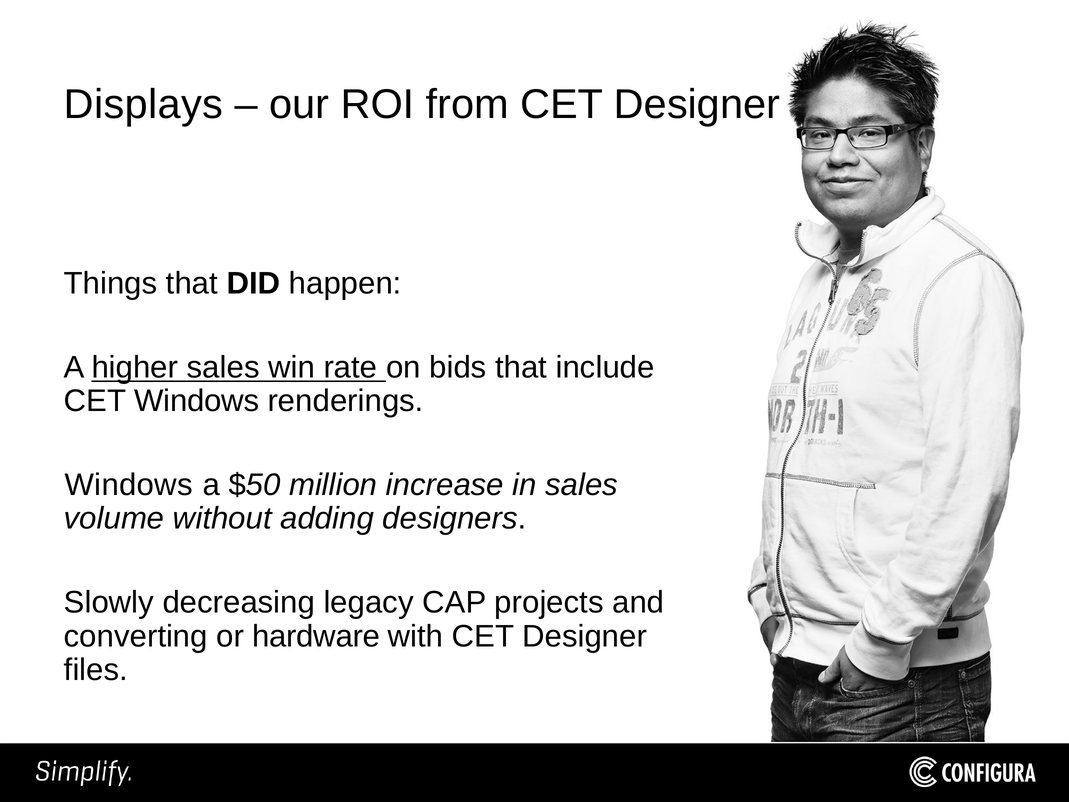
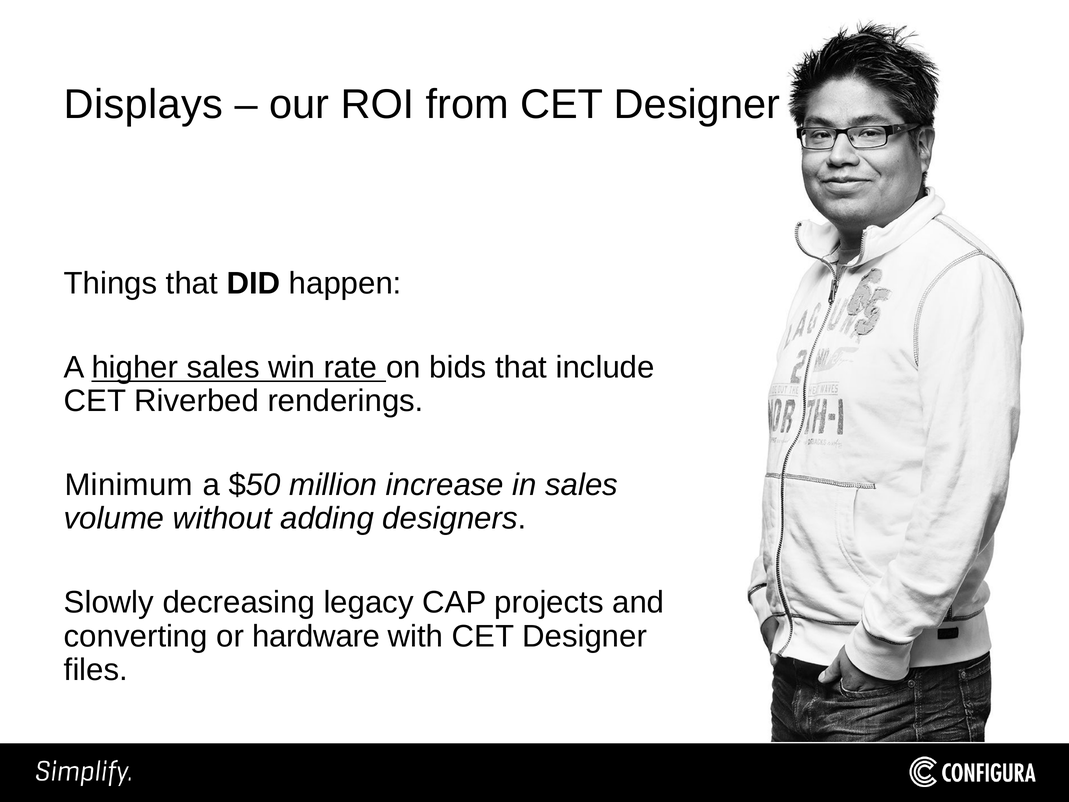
CET Windows: Windows -> Riverbed
Windows at (129, 485): Windows -> Minimum
